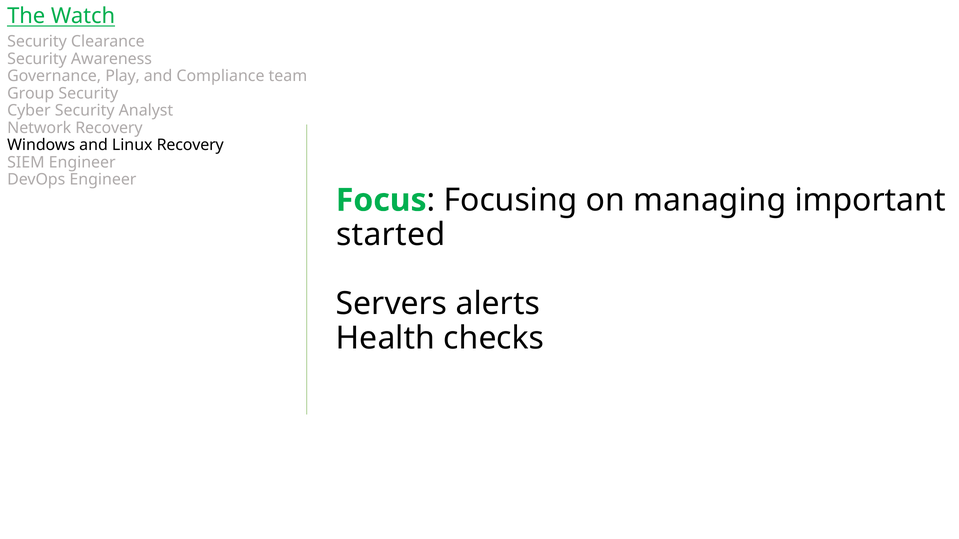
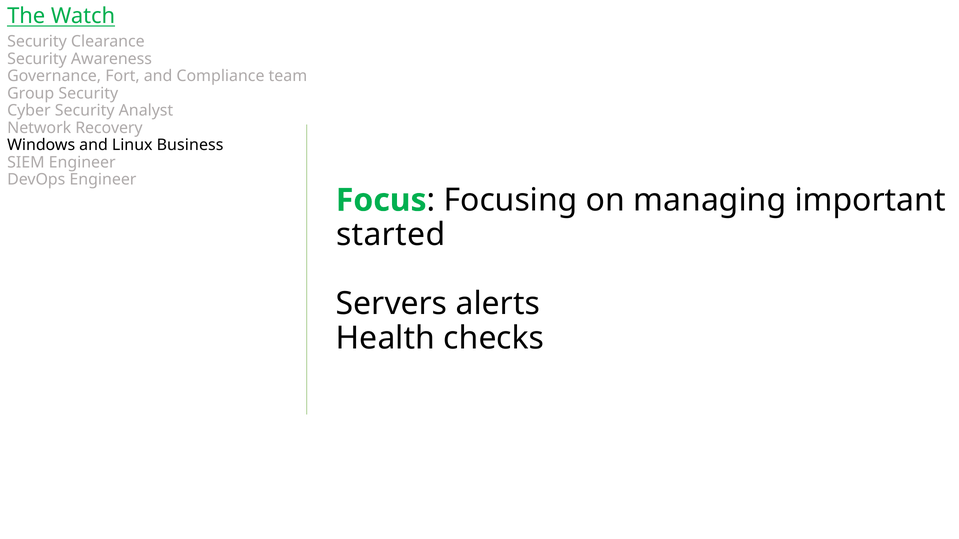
Play: Play -> Fort
Linux Recovery: Recovery -> Business
